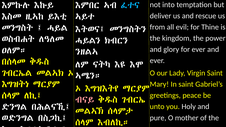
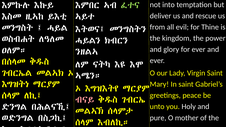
ፈተና colour: light blue -> light green
